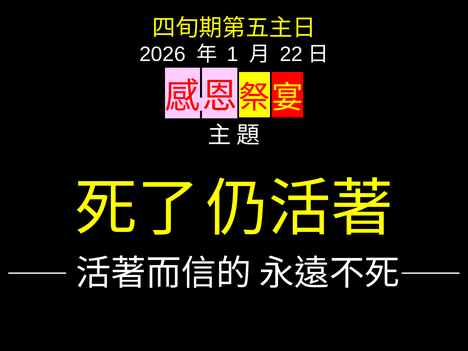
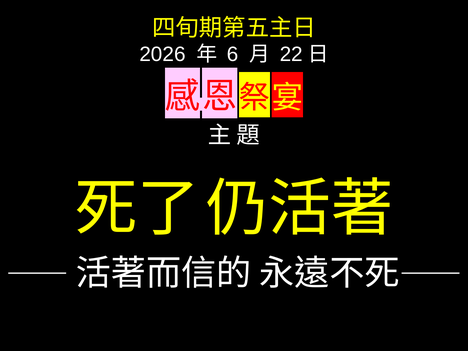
1: 1 -> 6
